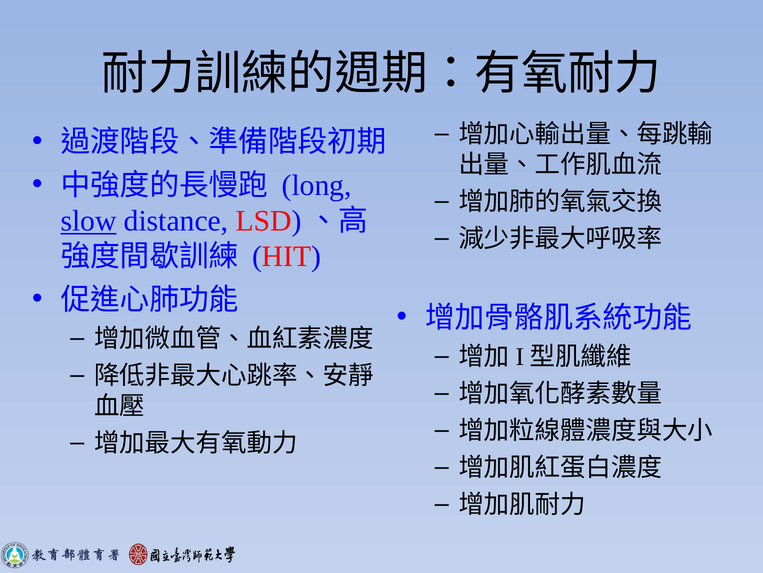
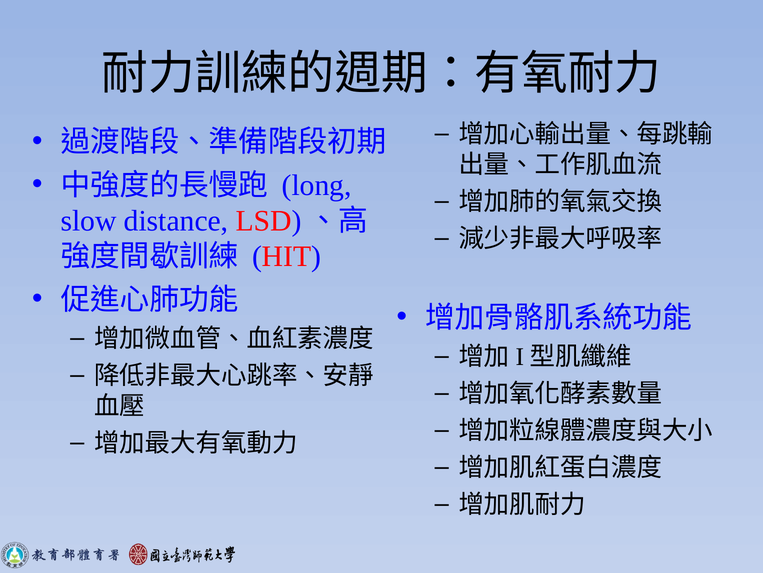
slow underline: present -> none
